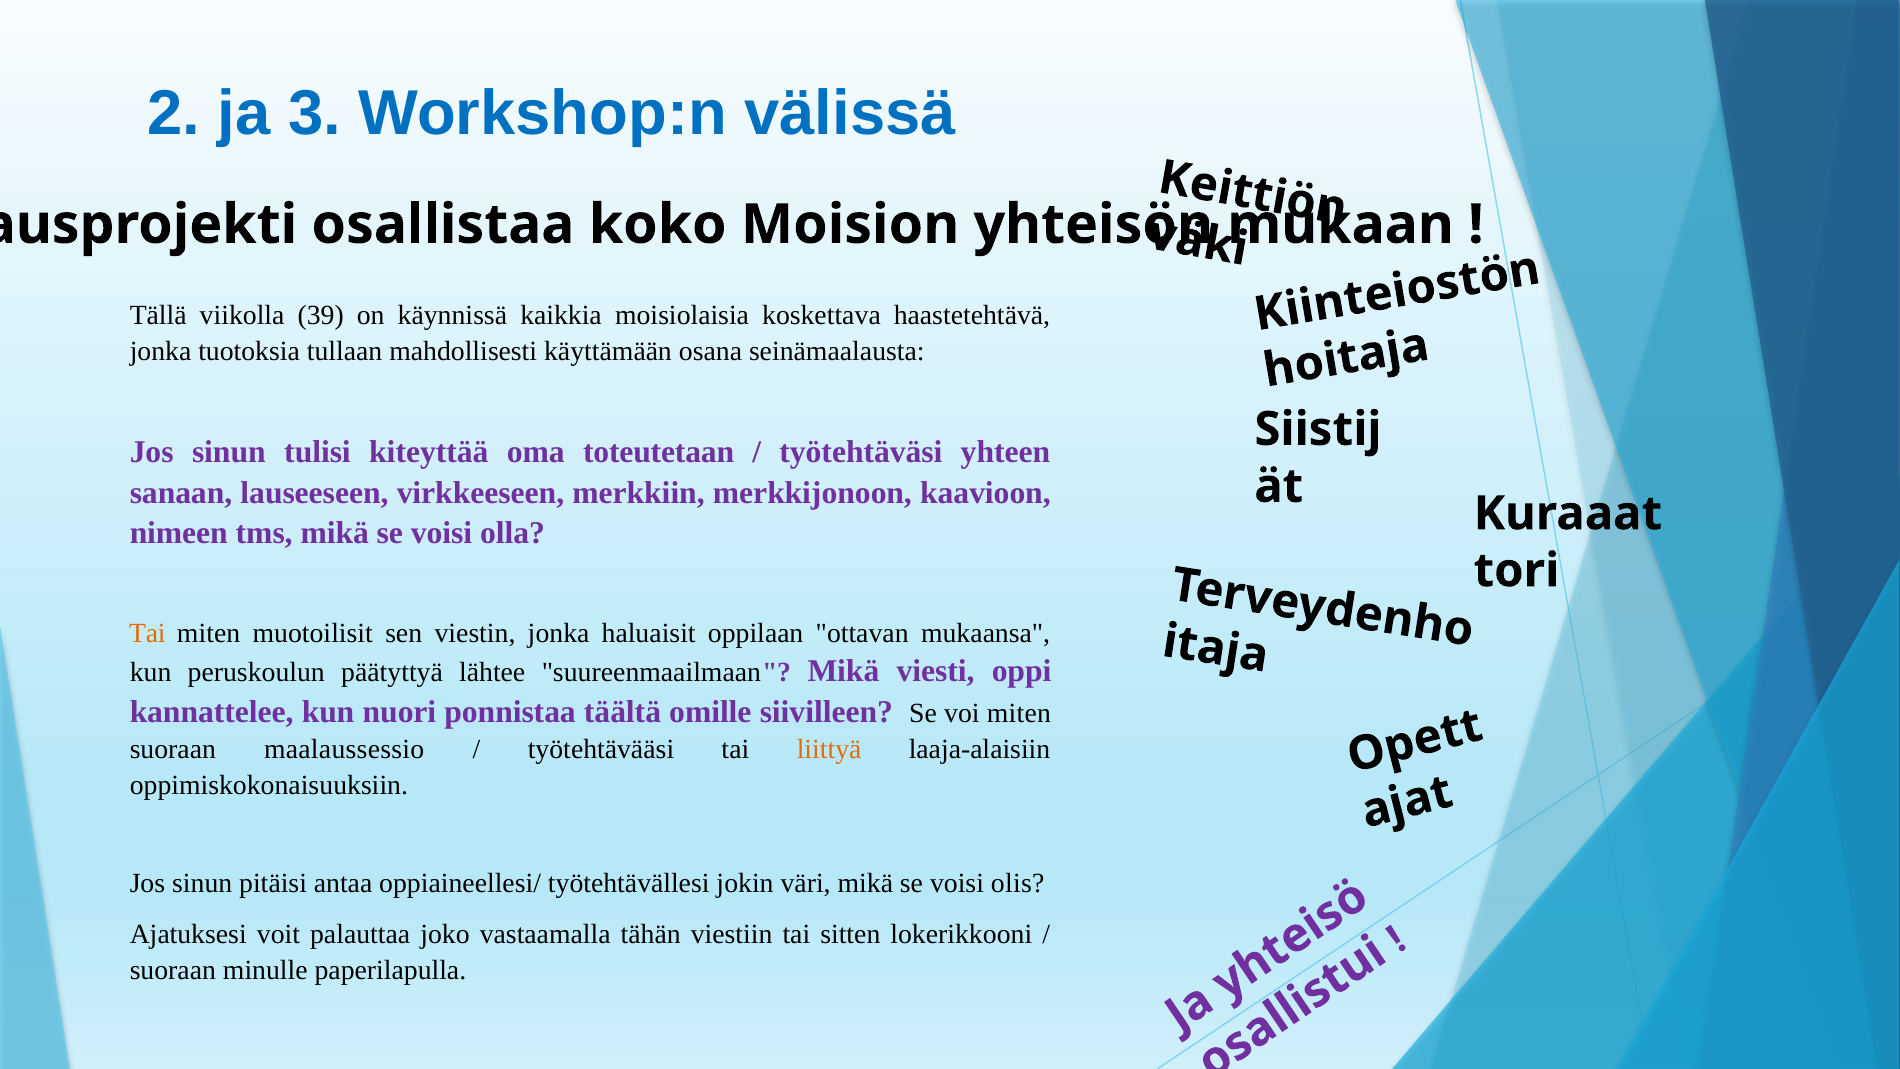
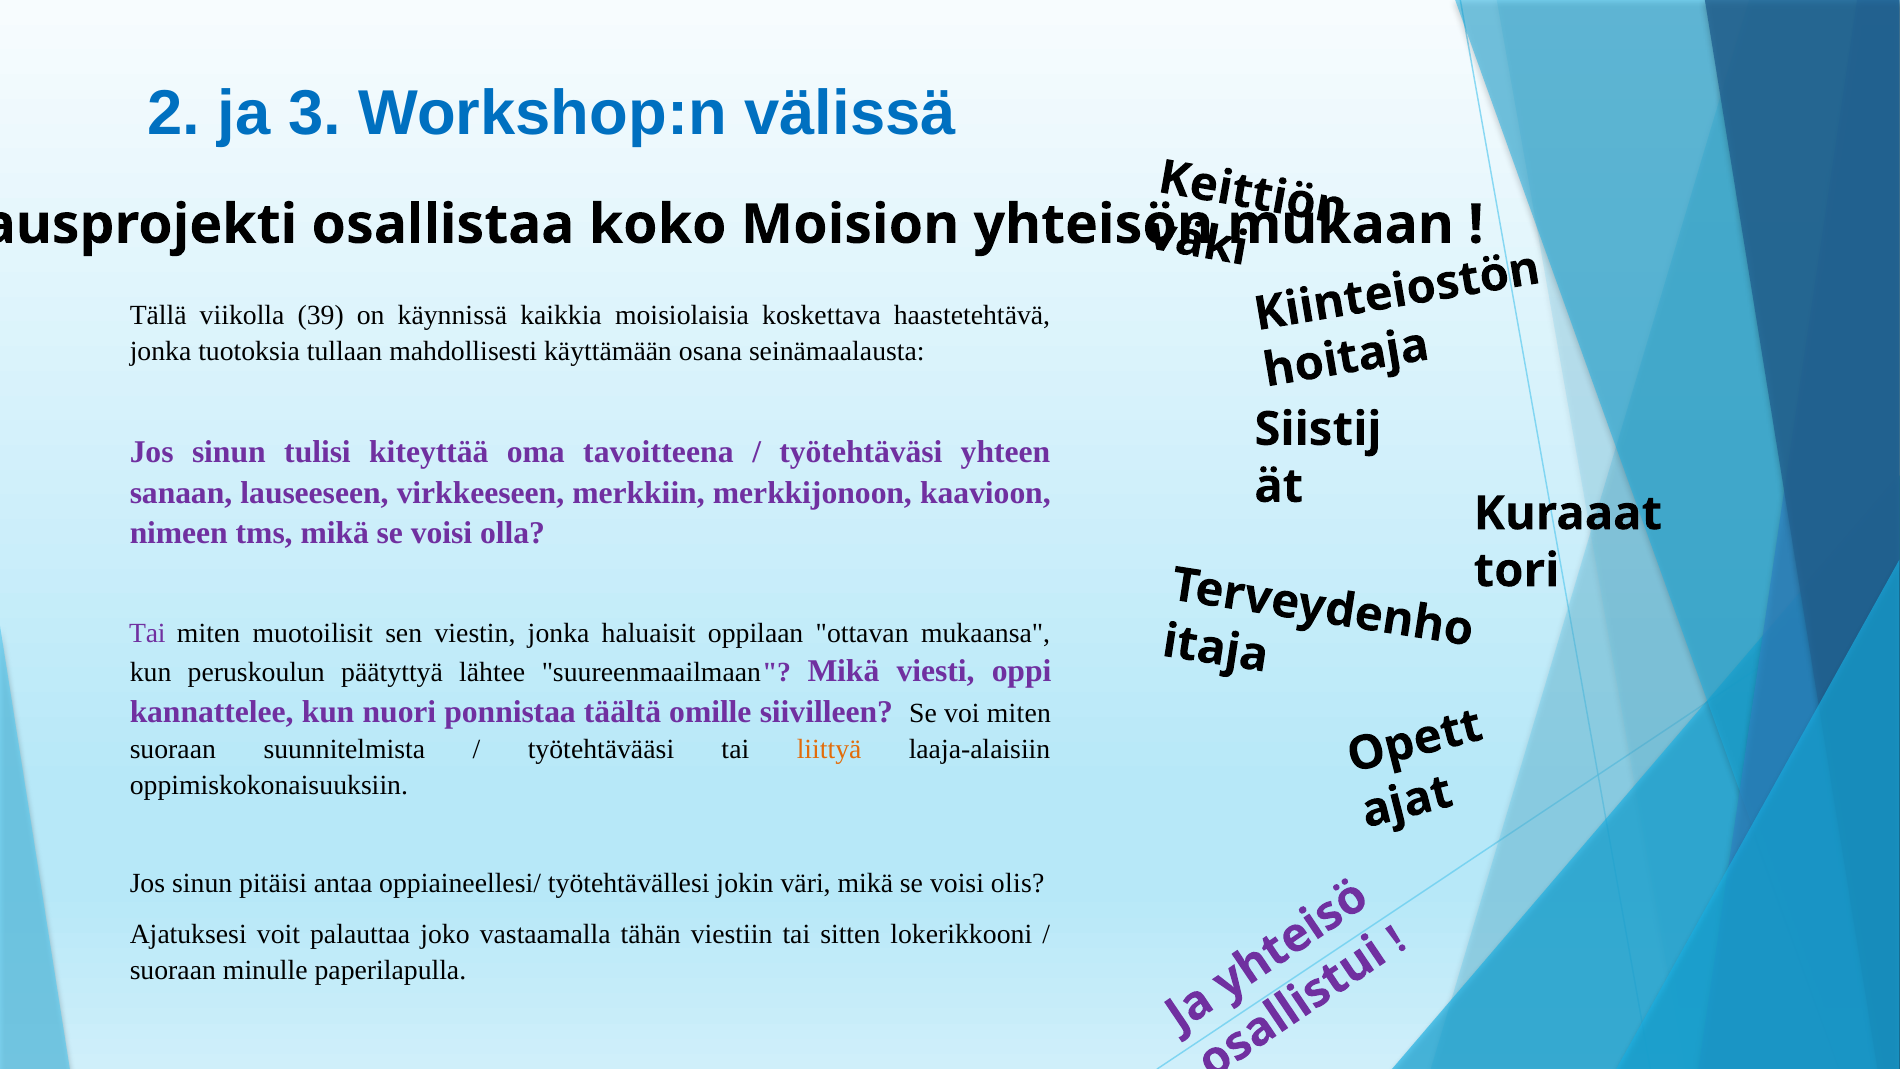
toteutetaan: toteutetaan -> tavoitteena
Tai at (147, 633) colour: orange -> purple
maalaussessio: maalaussessio -> suunnitelmista
